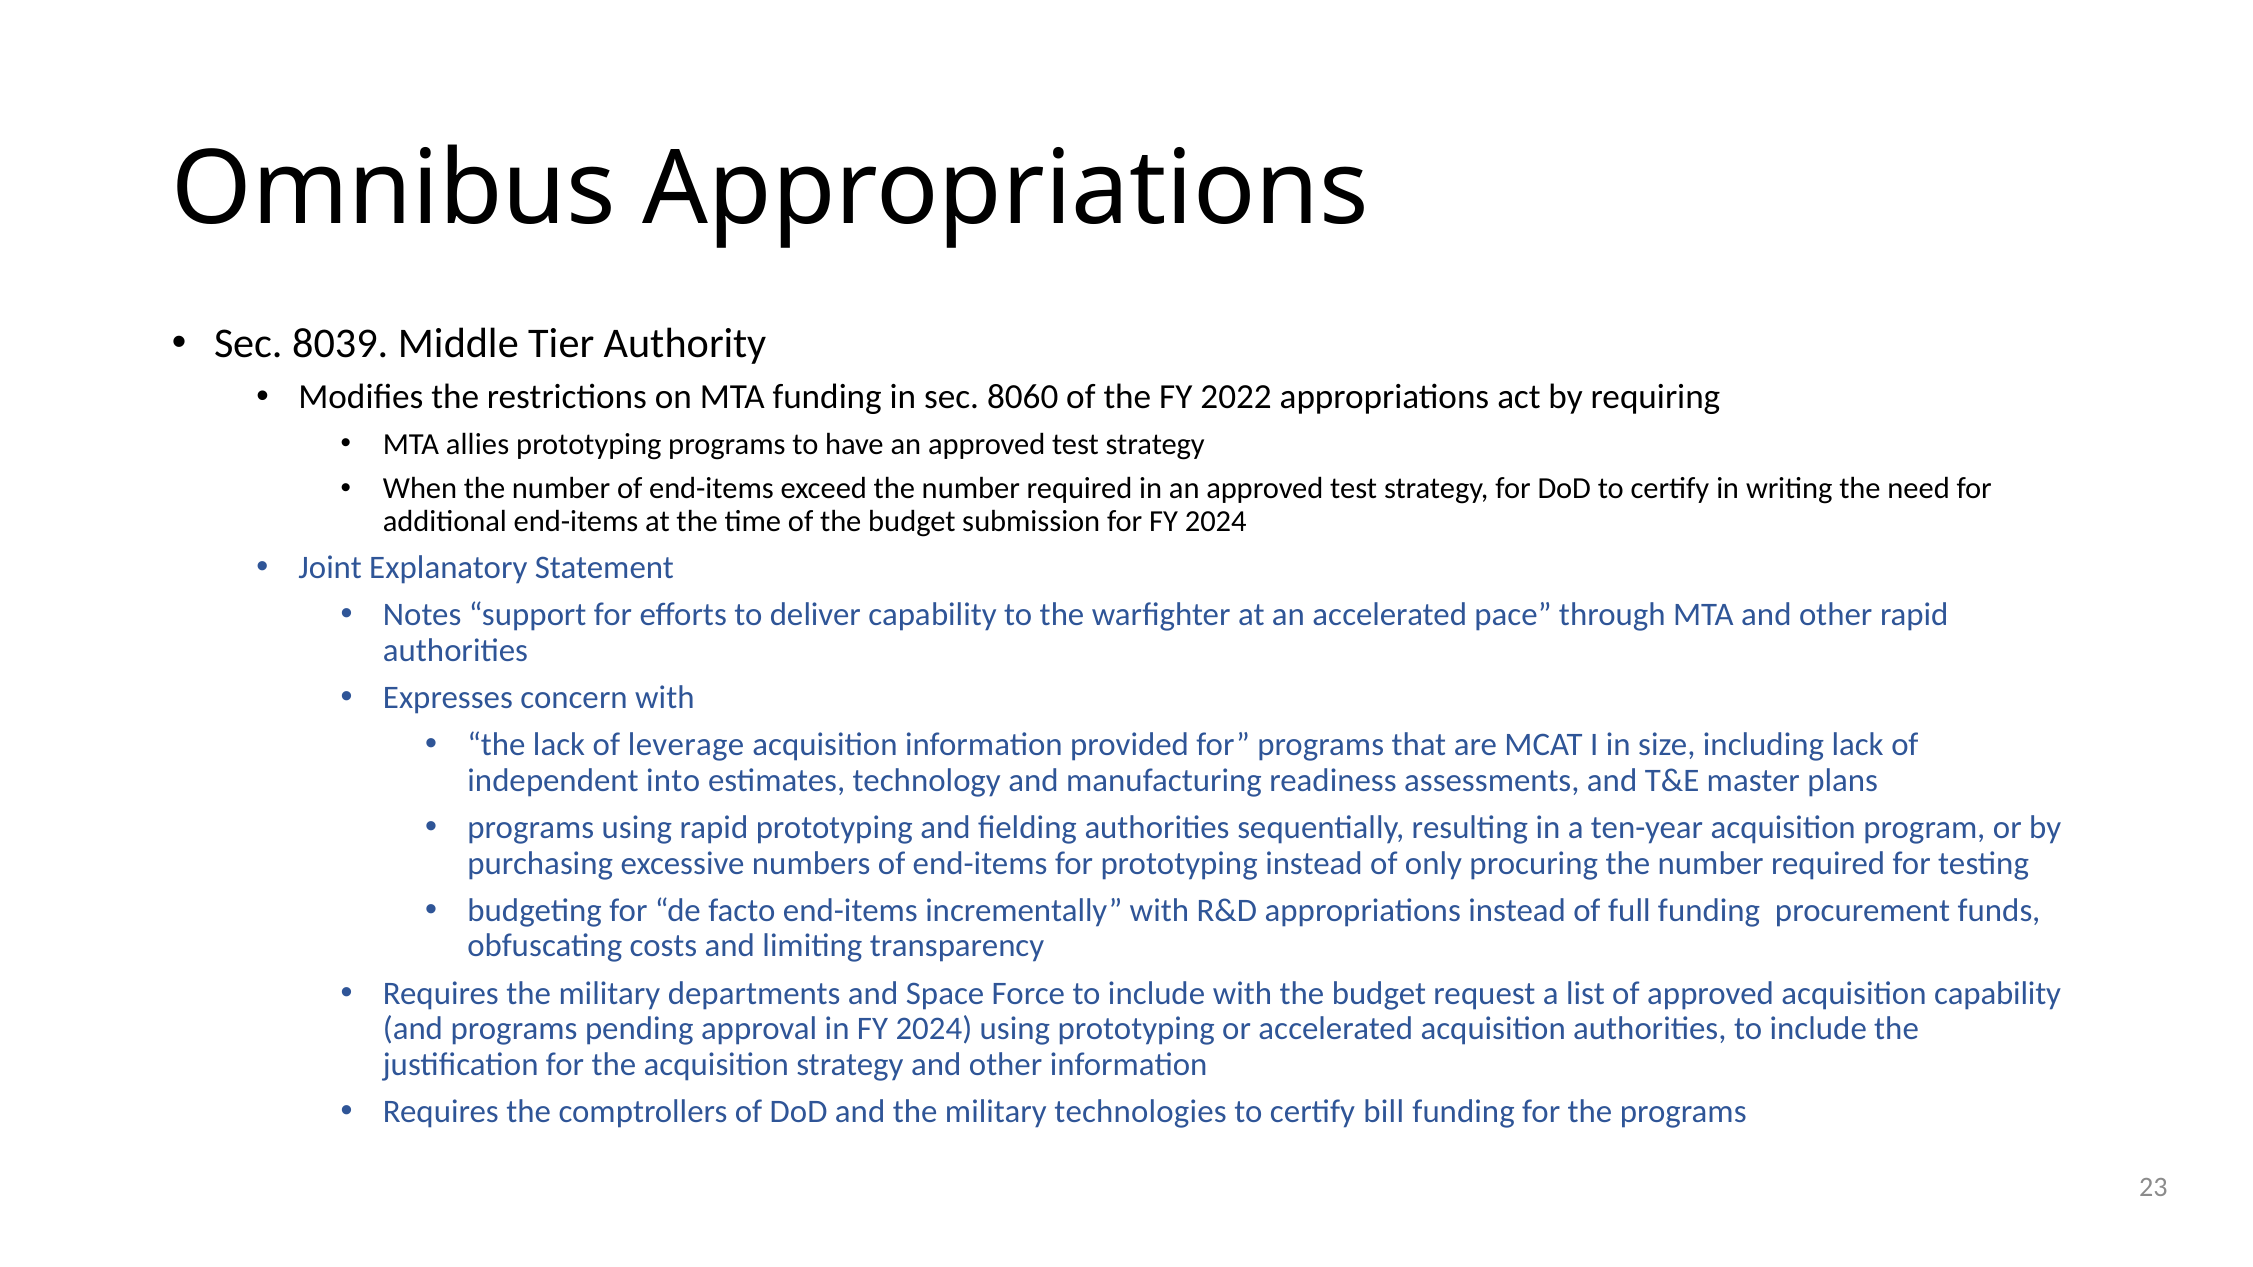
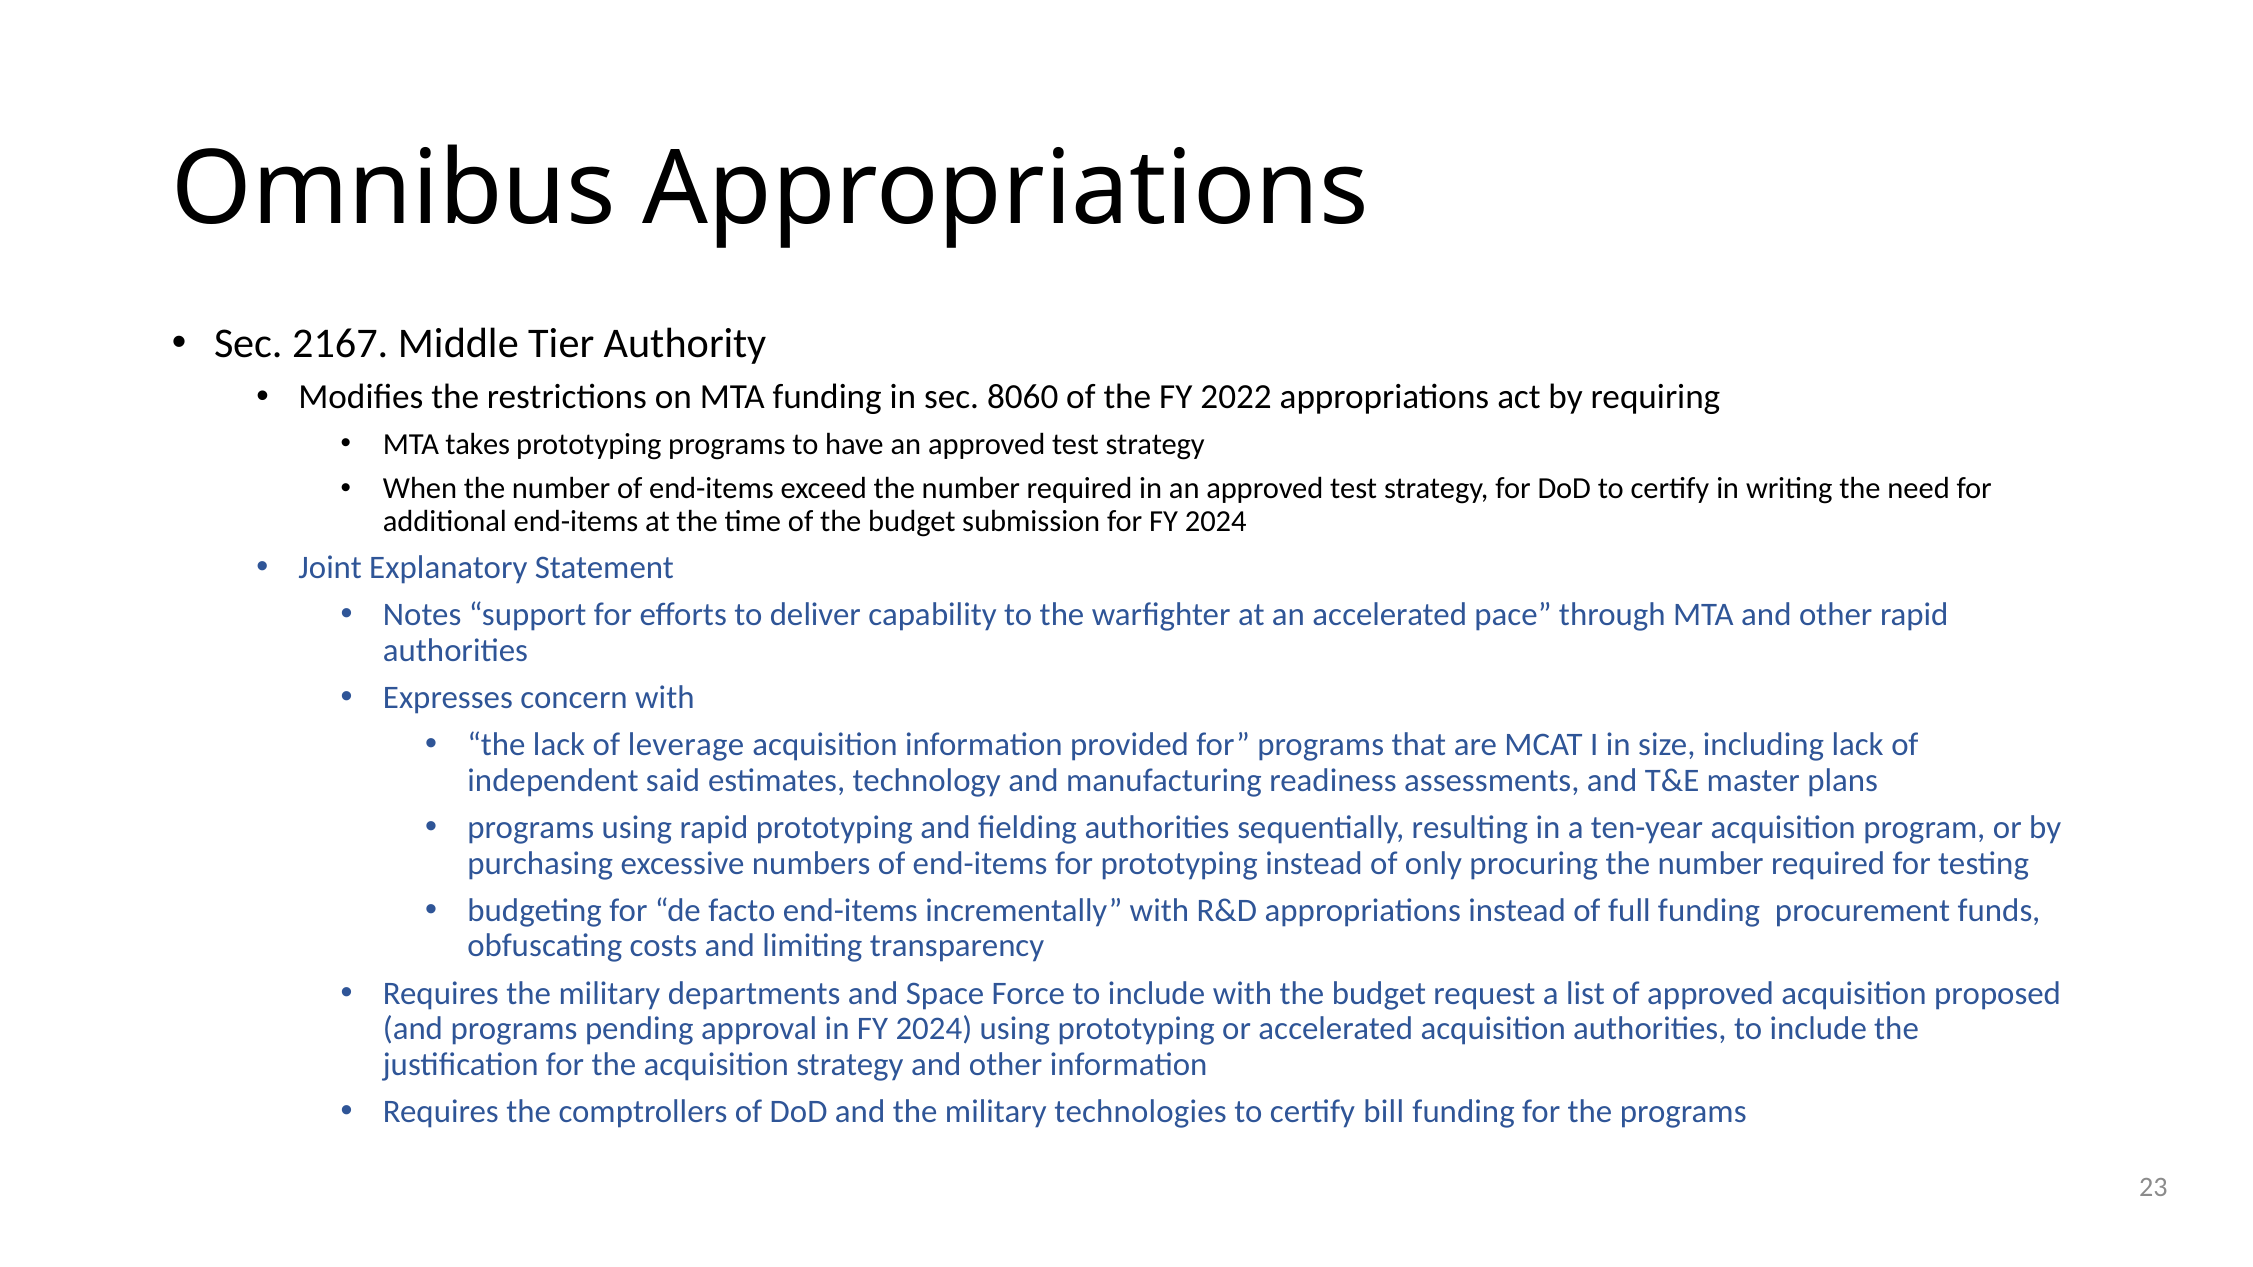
8039: 8039 -> 2167
allies: allies -> takes
into: into -> said
acquisition capability: capability -> proposed
